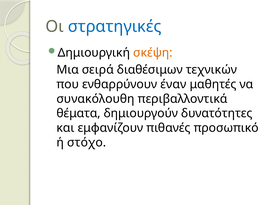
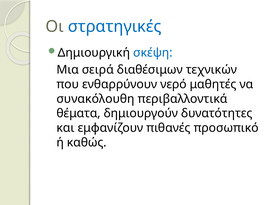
σκέψη colour: orange -> blue
έναν: έναν -> νερό
στόχο: στόχο -> καθώς
